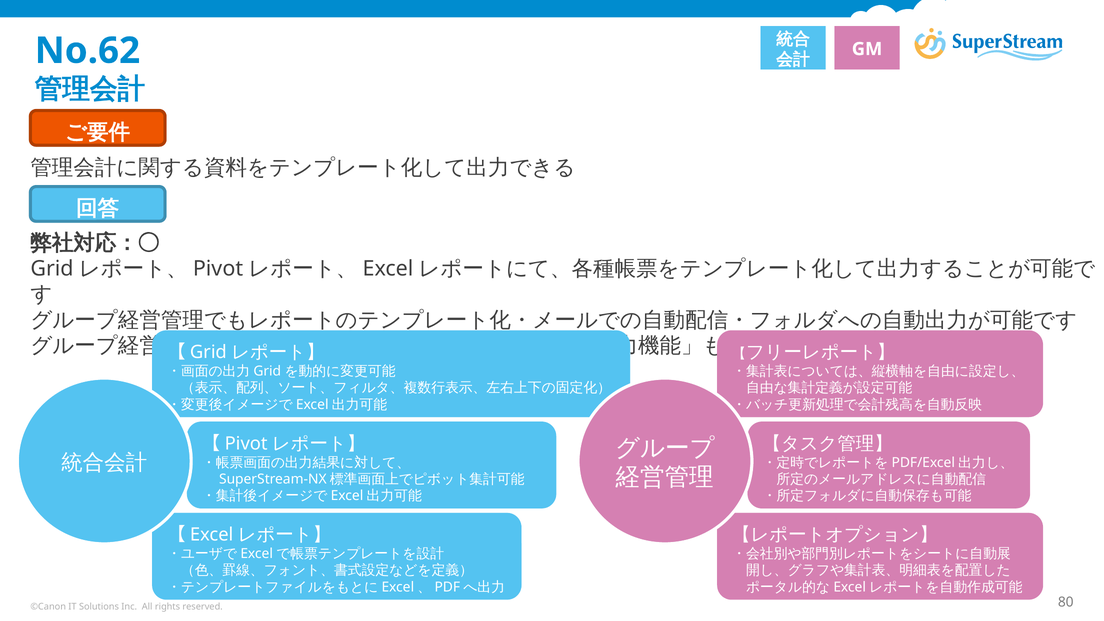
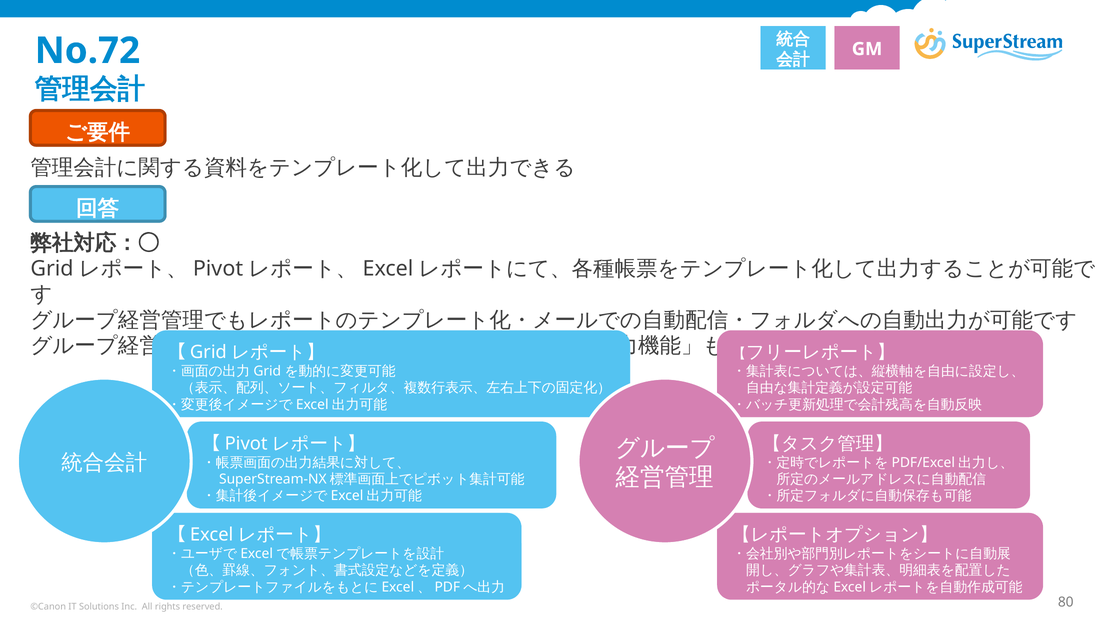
No.62: No.62 -> No.72
